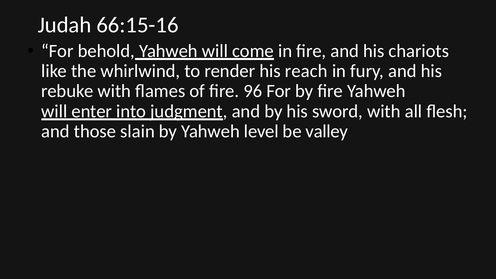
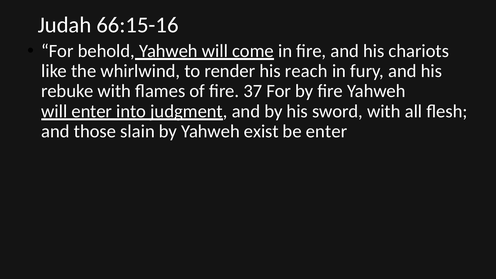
96: 96 -> 37
level: level -> exist
be valley: valley -> enter
